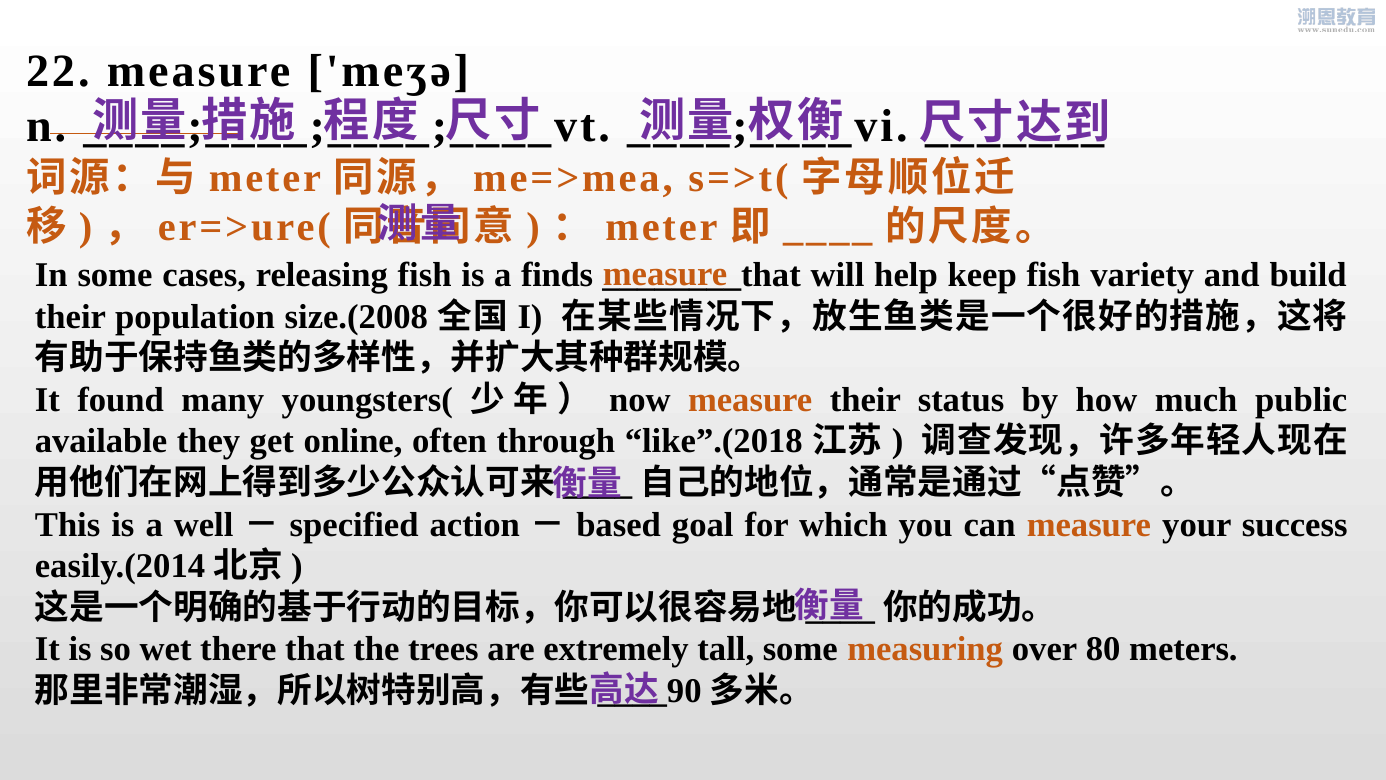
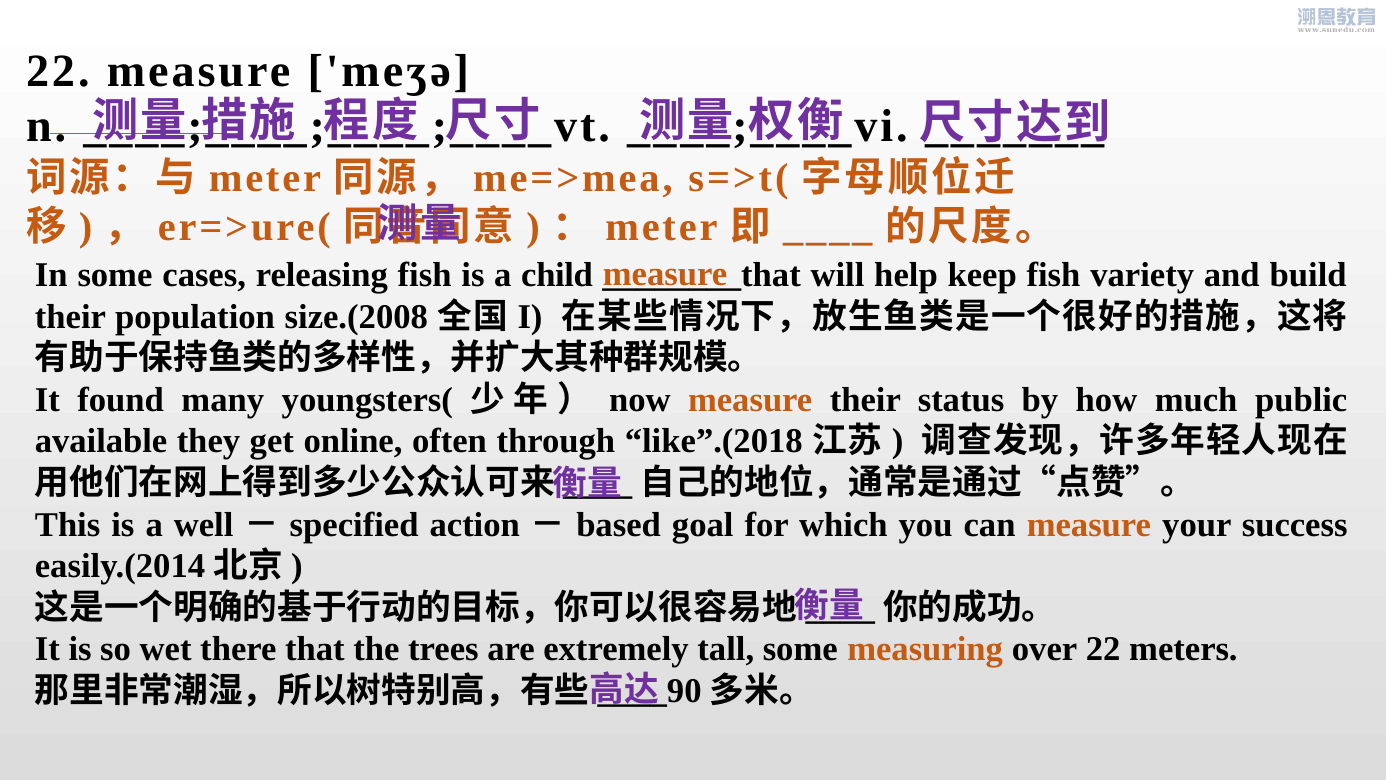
finds: finds -> child
over 80: 80 -> 22
